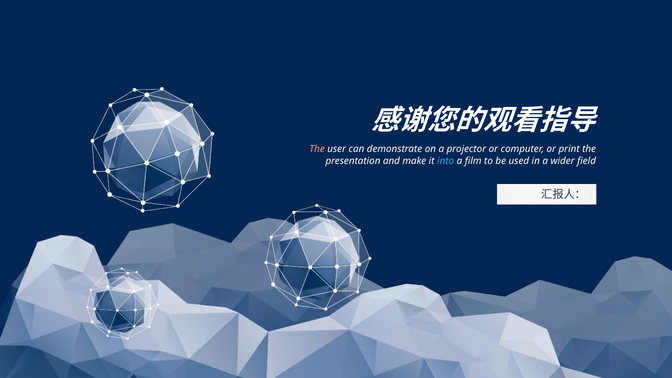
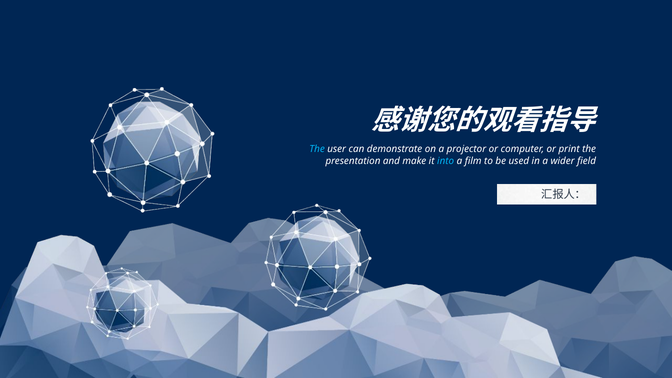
The at (317, 149) colour: pink -> light blue
